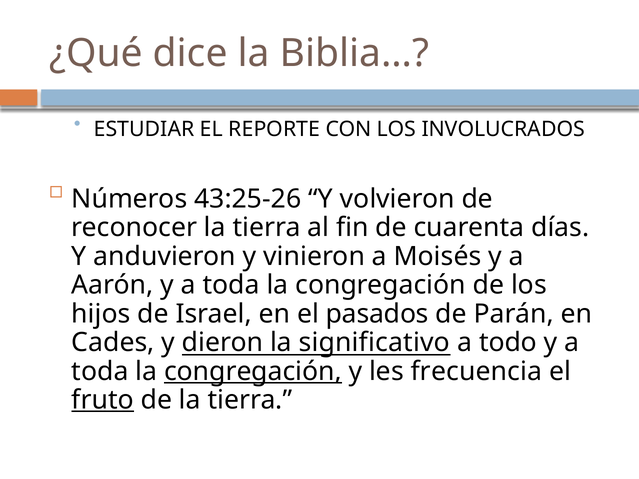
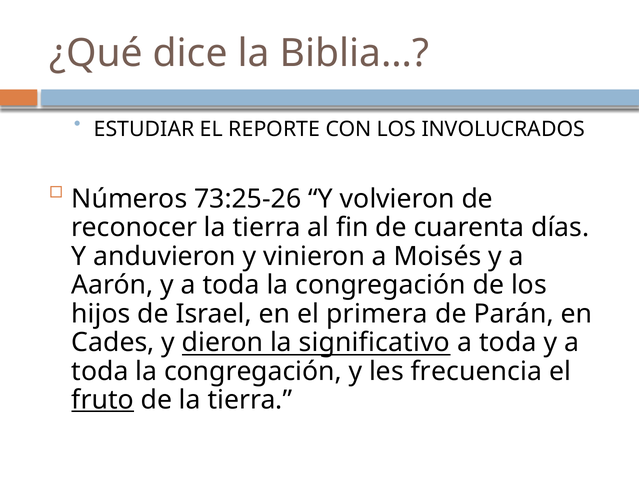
43:25-26: 43:25-26 -> 73:25-26
pasados: pasados -> primera
todo at (508, 343): todo -> toda
congregación at (253, 371) underline: present -> none
